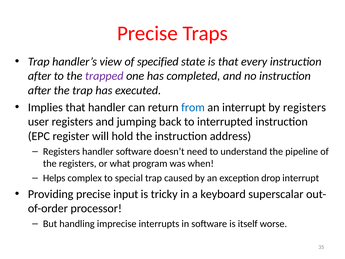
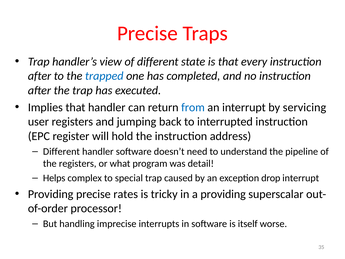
of specified: specified -> different
trapped colour: purple -> blue
by registers: registers -> servicing
Registers at (61, 151): Registers -> Different
when: when -> detail
input: input -> rates
a keyboard: keyboard -> providing
